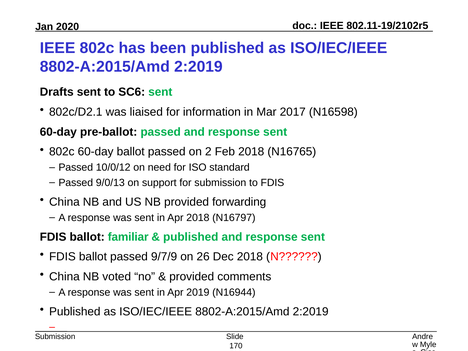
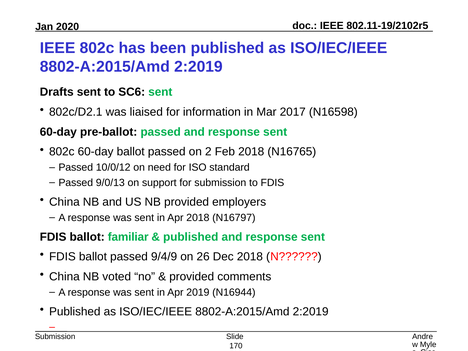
forwarding: forwarding -> employers
9/7/9: 9/7/9 -> 9/4/9
